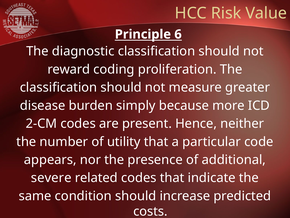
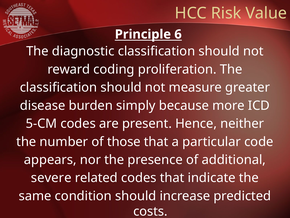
2-CM: 2-CM -> 5-CM
utility: utility -> those
